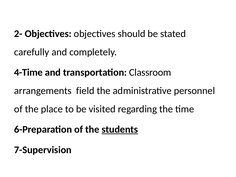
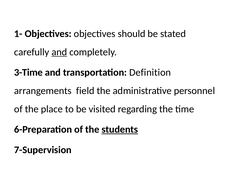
2-: 2- -> 1-
and at (59, 52) underline: none -> present
4-Time: 4-Time -> 3-Time
Classroom: Classroom -> Definition
